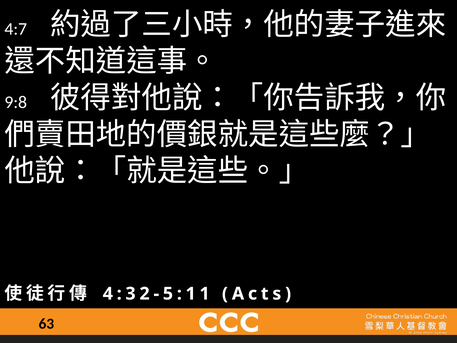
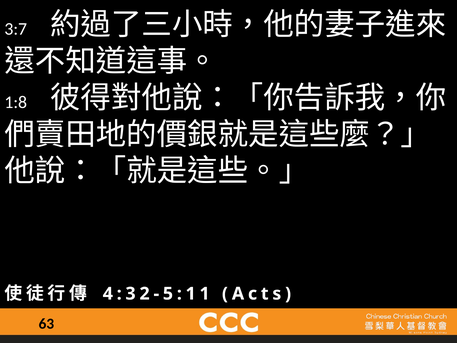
4:7: 4:7 -> 3:7
9:8: 9:8 -> 1:8
